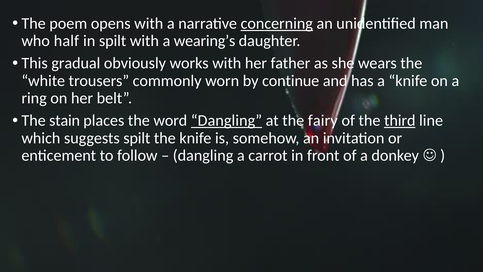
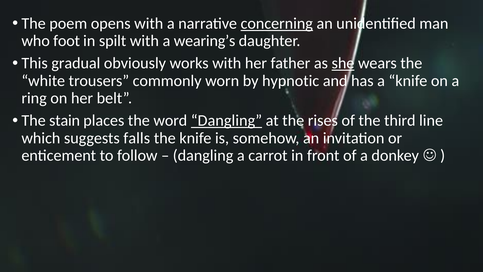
half: half -> foot
she underline: none -> present
continue: continue -> hypnotic
fairy: fairy -> rises
third underline: present -> none
suggests spilt: spilt -> falls
